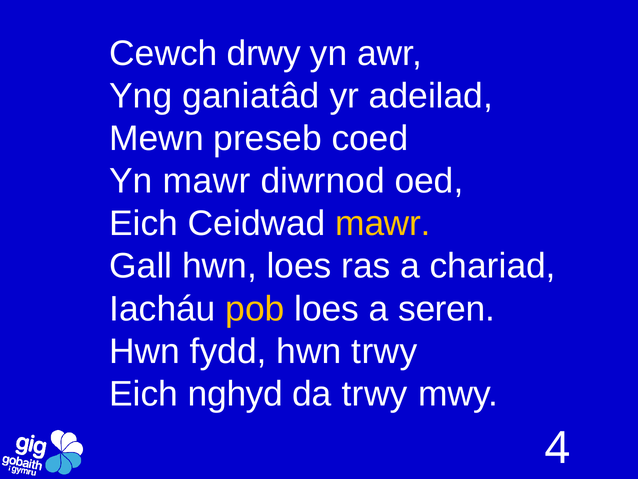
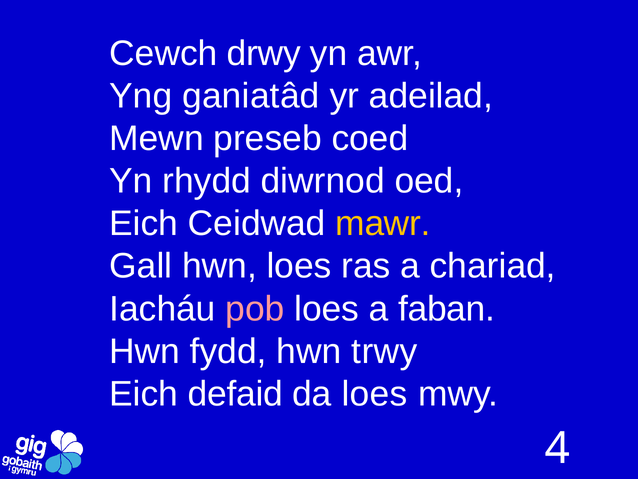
Yn mawr: mawr -> rhydd
pob colour: yellow -> pink
seren: seren -> faban
nghyd: nghyd -> defaid
da trwy: trwy -> loes
